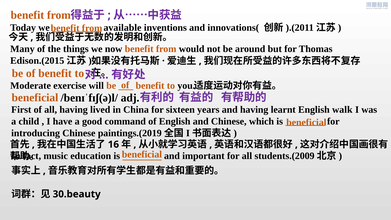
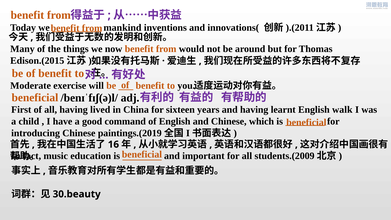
available: available -> mankind
